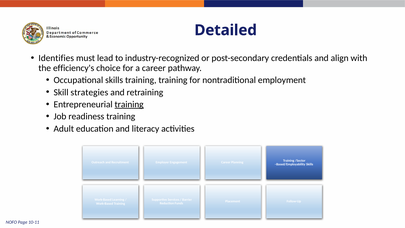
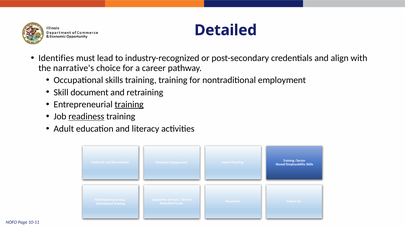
efficiency's: efficiency's -> narrative's
strategies: strategies -> document
readiness underline: none -> present
